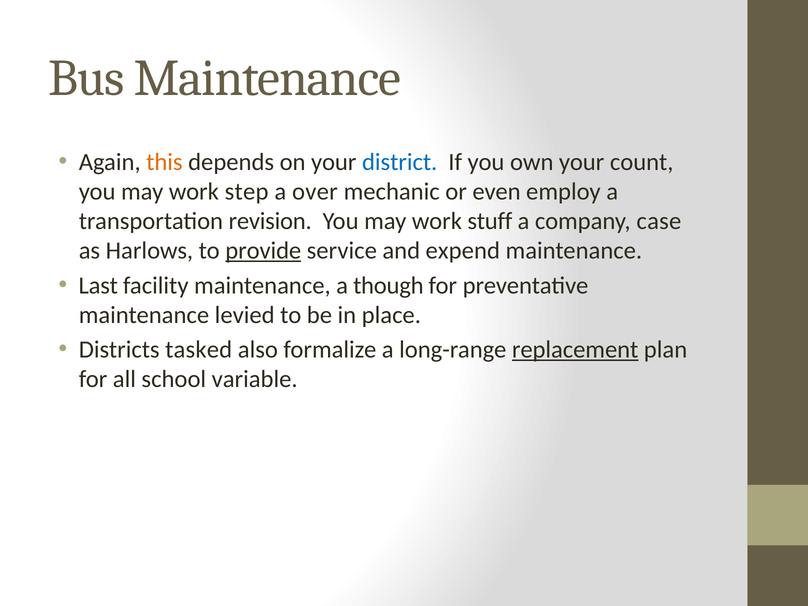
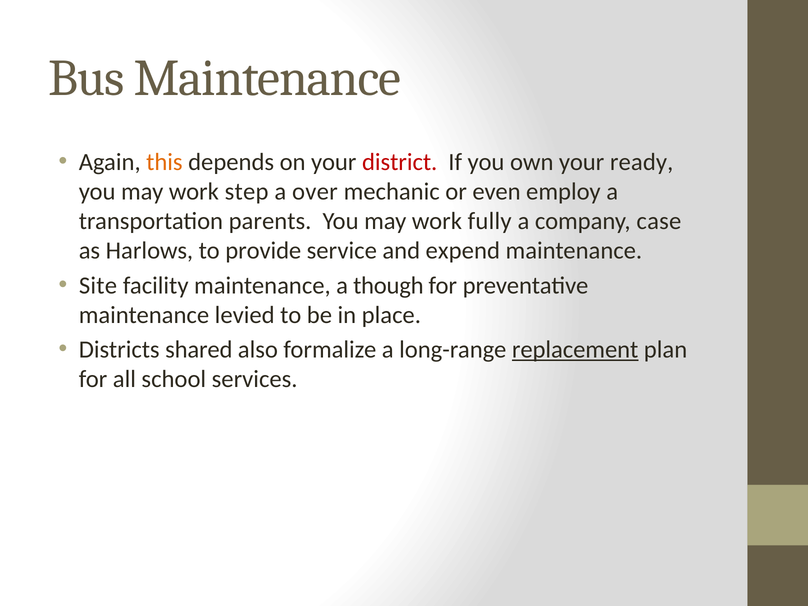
district colour: blue -> red
count: count -> ready
revision: revision -> parents
stuff: stuff -> fully
provide underline: present -> none
Last: Last -> Site
tasked: tasked -> shared
variable: variable -> services
